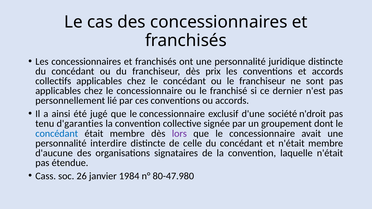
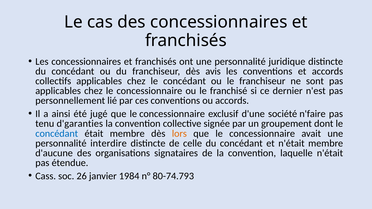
prix: prix -> avis
n'droit: n'droit -> n'faire
lors colour: purple -> orange
80-47.980: 80-47.980 -> 80-74.793
